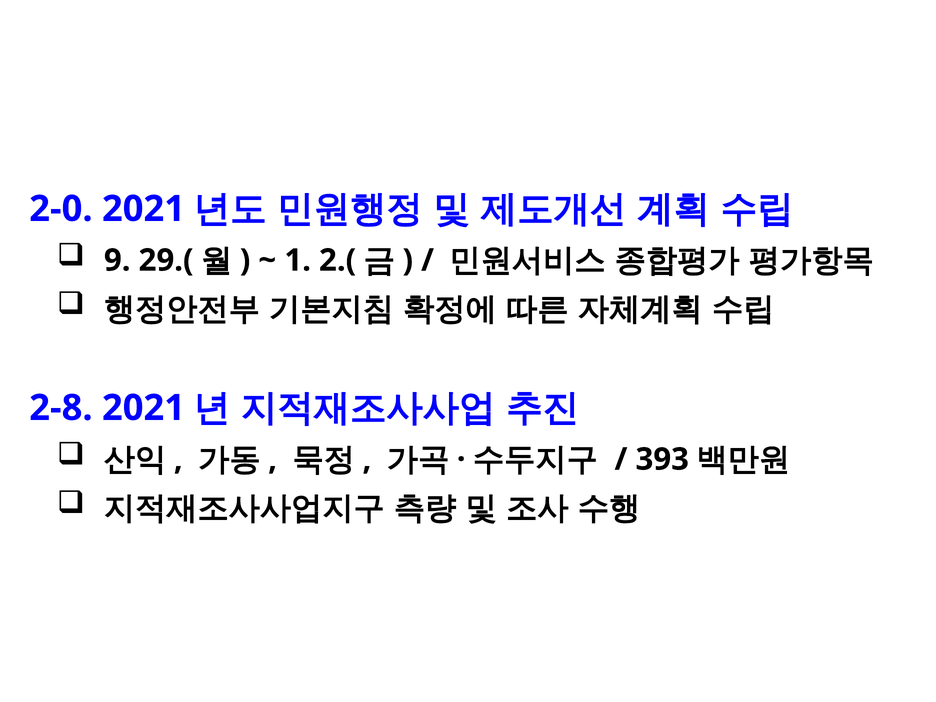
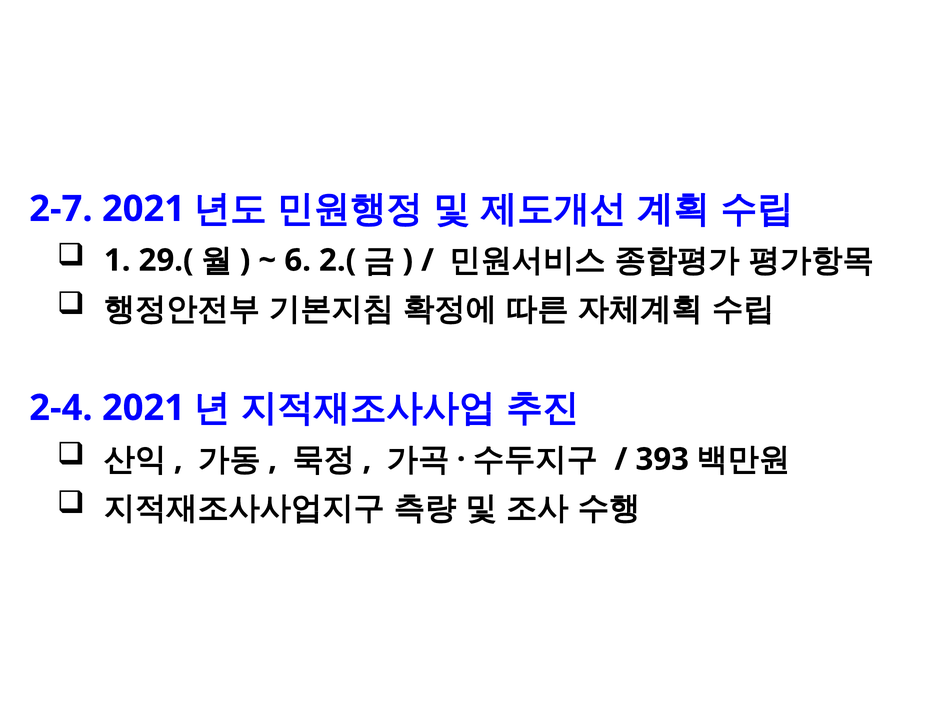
2-0: 2-0 -> 2-7
9: 9 -> 1
1: 1 -> 6
2-8: 2-8 -> 2-4
